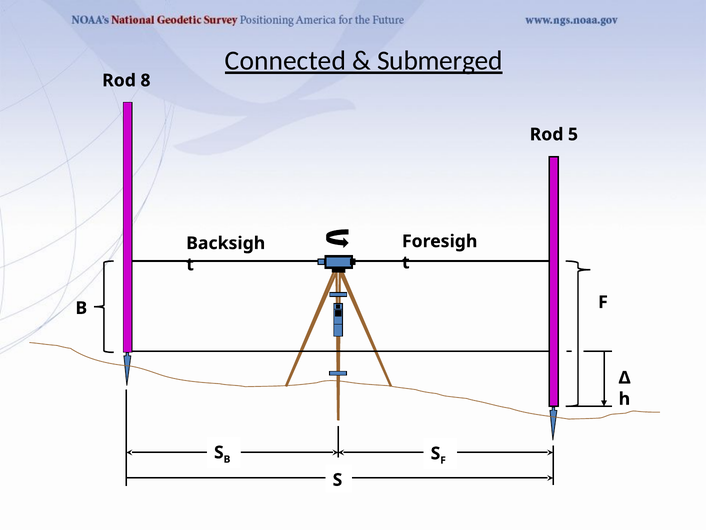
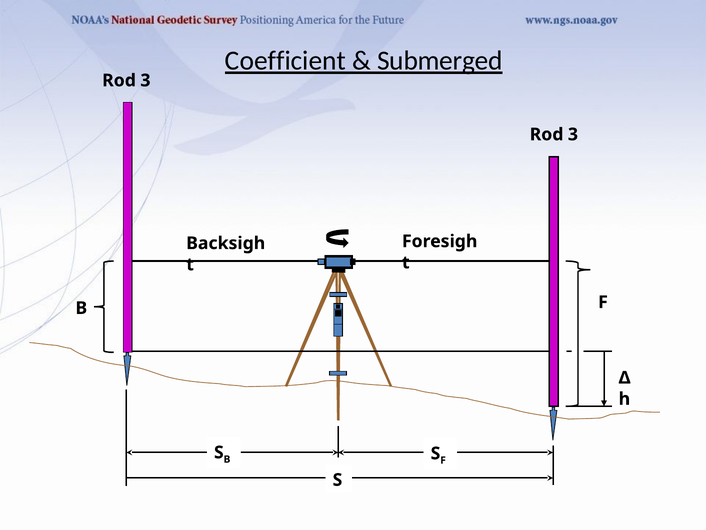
Connected: Connected -> Coefficient
8 at (145, 80): 8 -> 3
5 at (573, 134): 5 -> 3
